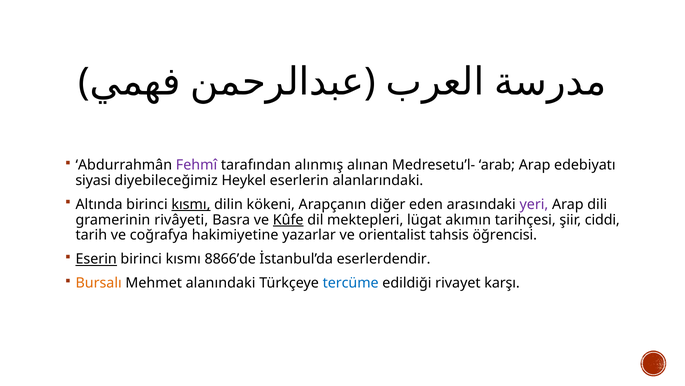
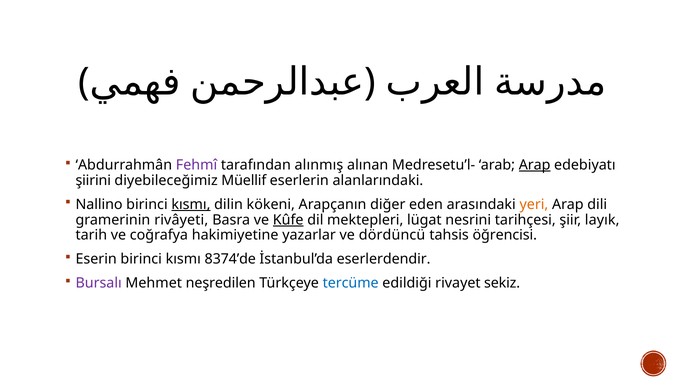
Arap at (535, 165) underline: none -> present
siyasi: siyasi -> şiirini
Heykel: Heykel -> Müellif
Altında: Altında -> Nallino
yeri colour: purple -> orange
akımın: akımın -> nesrini
ciddi: ciddi -> layık
orientalist: orientalist -> dördüncü
Eserin underline: present -> none
8866’de: 8866’de -> 8374’de
Bursalı colour: orange -> purple
alanındaki: alanındaki -> neşredilen
karşı: karşı -> sekiz
